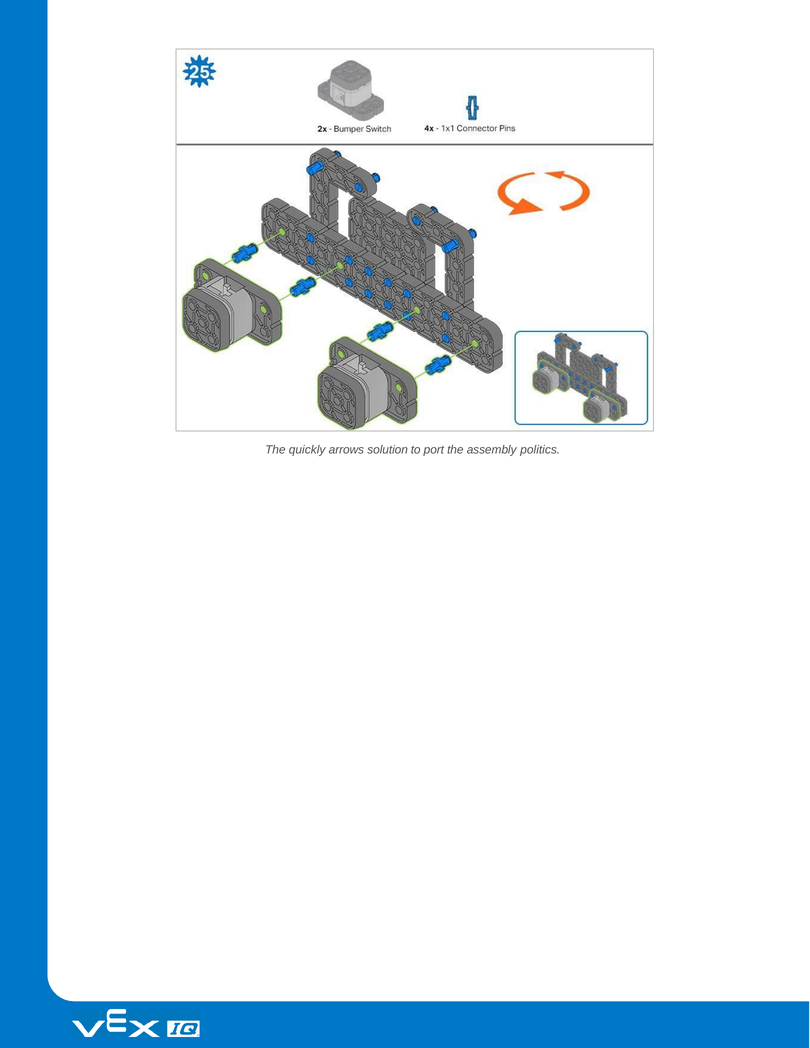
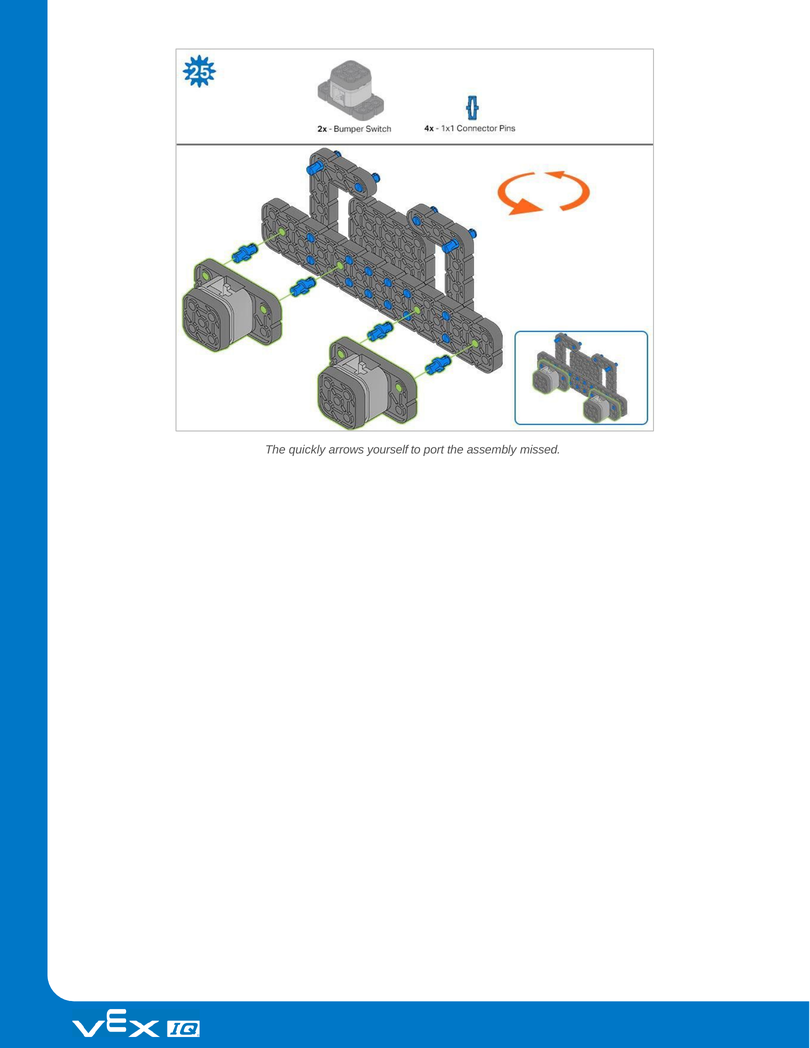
solution: solution -> yourself
politics: politics -> missed
